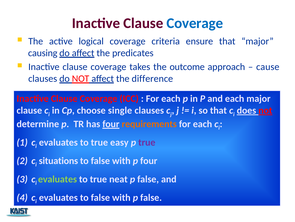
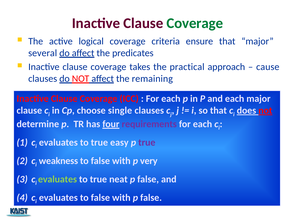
Coverage at (195, 23) colour: blue -> green
causing: causing -> several
outcome: outcome -> practical
difference: difference -> remaining
requirements colour: orange -> purple
situations: situations -> weakness
p four: four -> very
